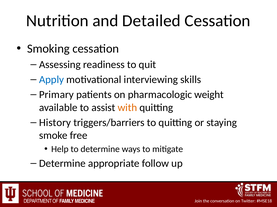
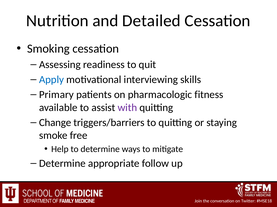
weight: weight -> fitness
with colour: orange -> purple
History: History -> Change
